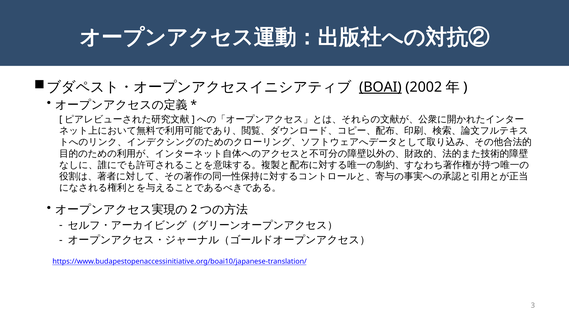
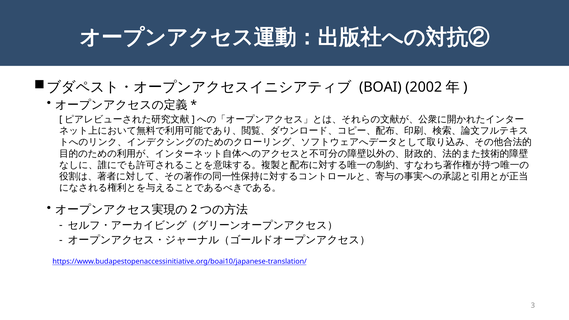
BOAI underline: present -> none
